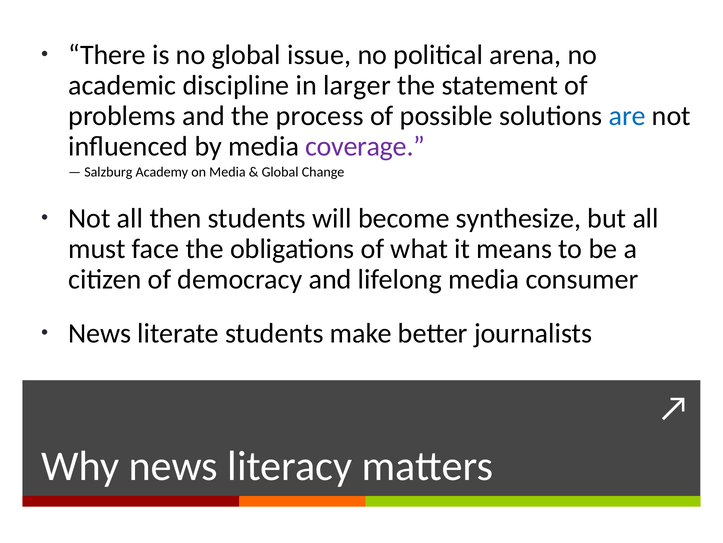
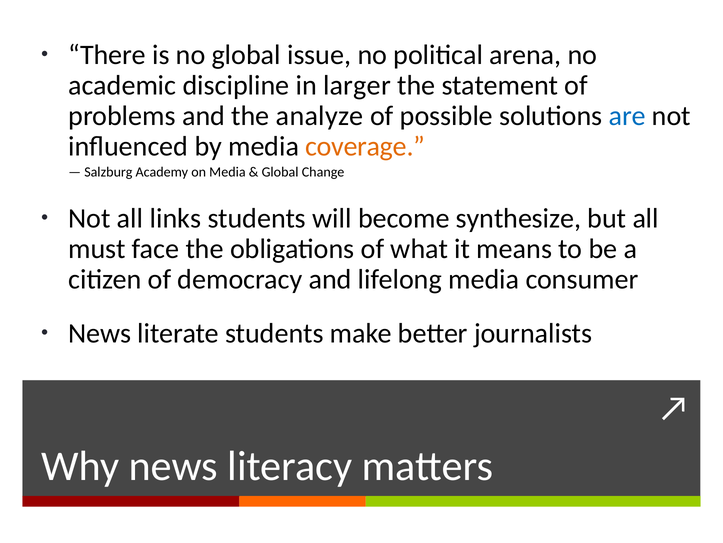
process: process -> analyze
coverage colour: purple -> orange
then: then -> links
